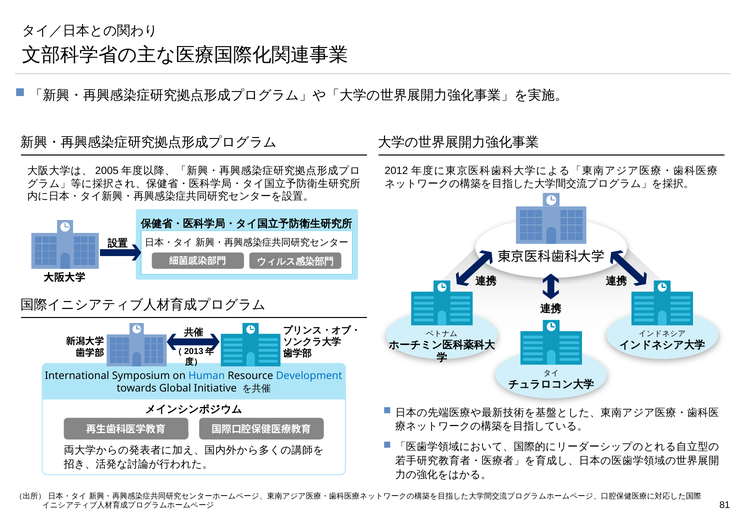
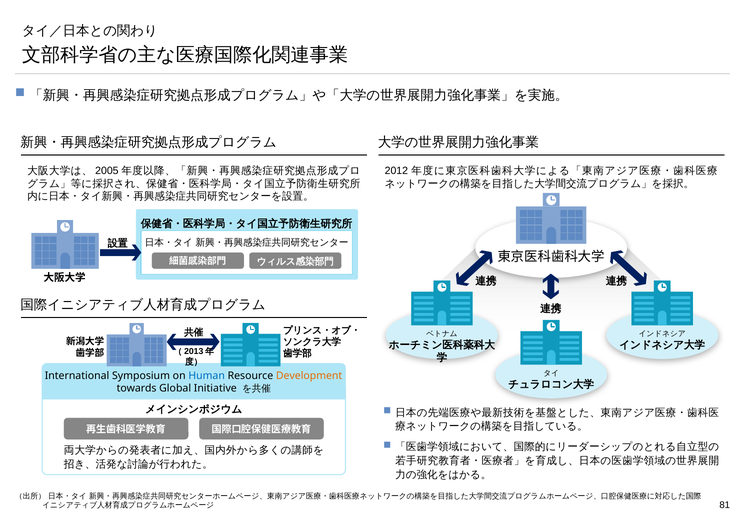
Development colour: blue -> orange
